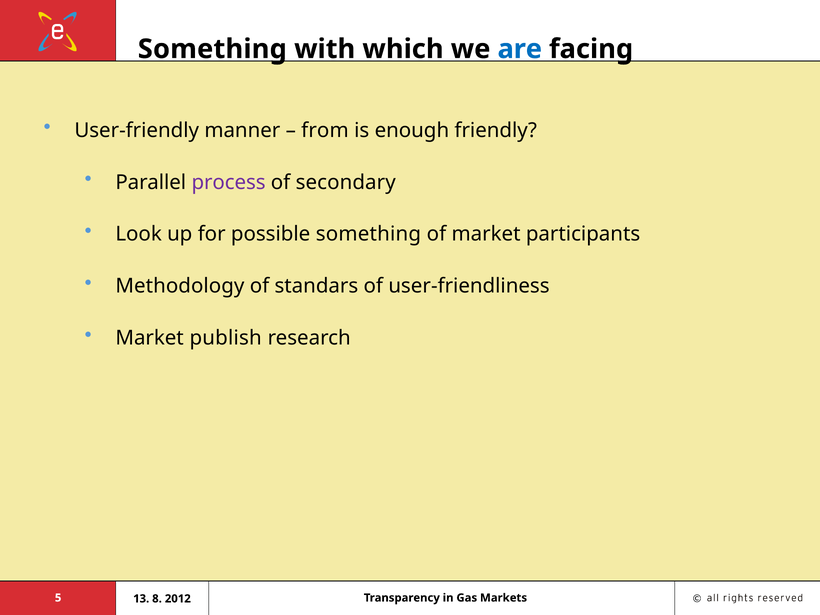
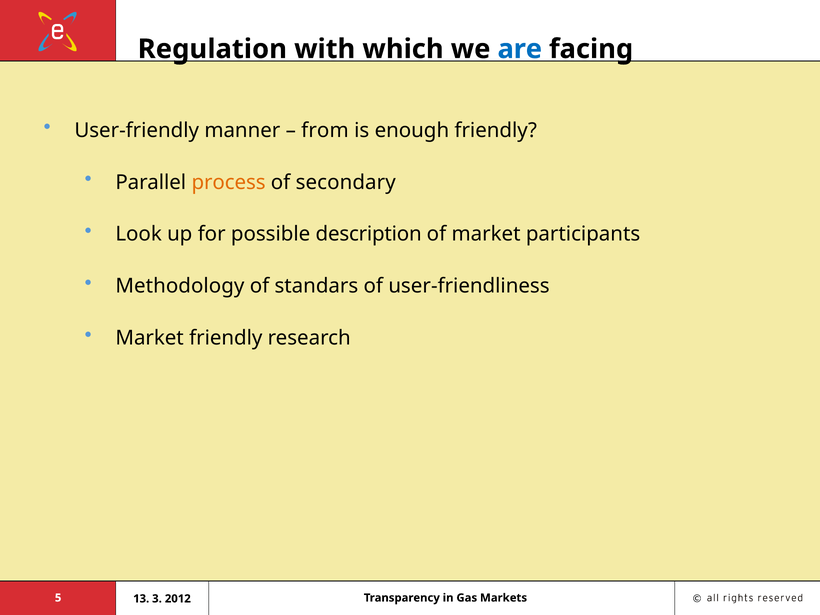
Something at (212, 49): Something -> Regulation
process colour: purple -> orange
possible something: something -> description
Market publish: publish -> friendly
8: 8 -> 3
